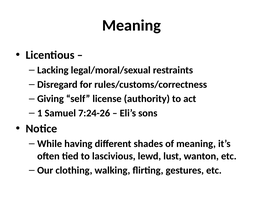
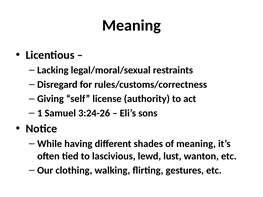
7:24-26: 7:24-26 -> 3:24-26
